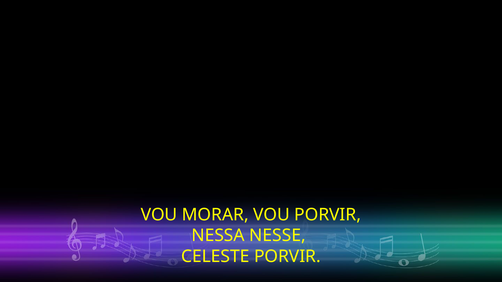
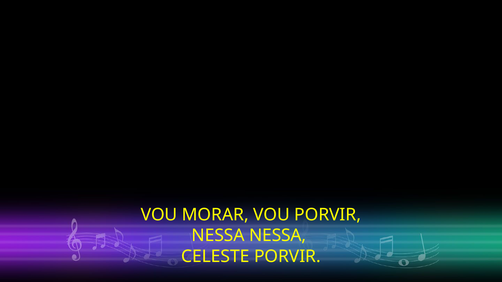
NESSA NESSE: NESSE -> NESSA
